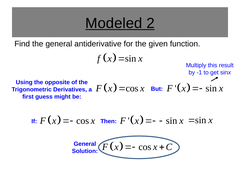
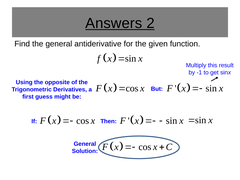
Modeled: Modeled -> Answers
